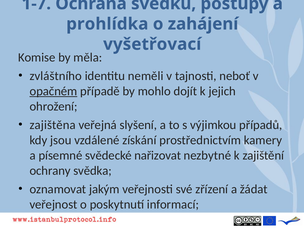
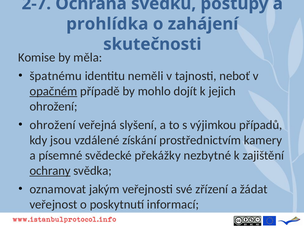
1-7: 1-7 -> 2-7
vyšetřovací: vyšetřovací -> skutečnosti
zvláštního: zvláštního -> špatnému
zajištěna at (53, 125): zajištěna -> ohrožení
nařizovat: nařizovat -> překážky
ochrany underline: none -> present
